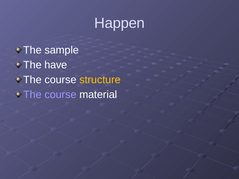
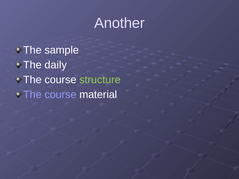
Happen: Happen -> Another
have: have -> daily
structure colour: yellow -> light green
